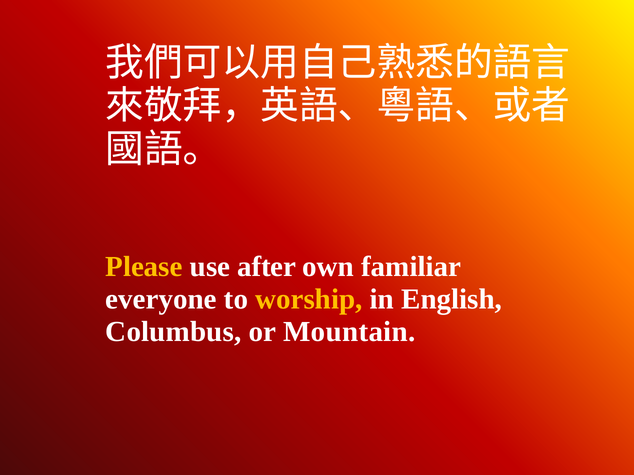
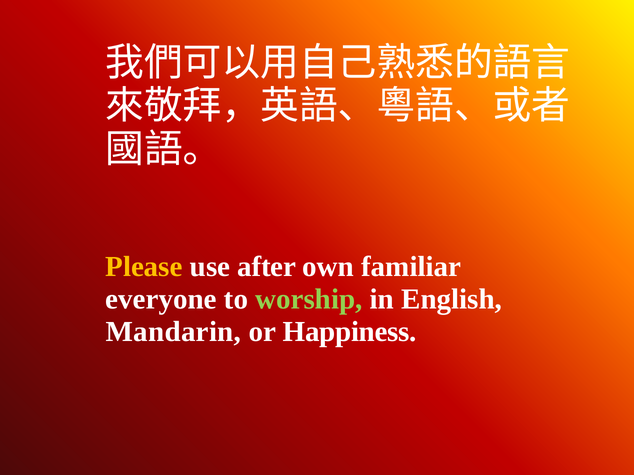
worship colour: yellow -> light green
Columbus: Columbus -> Mandarin
Mountain: Mountain -> Happiness
